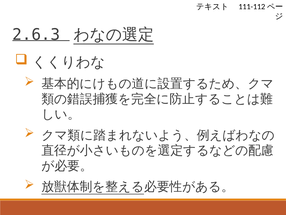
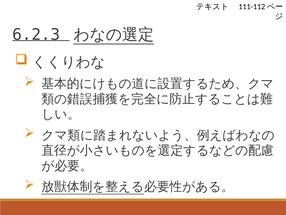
2.6.3: 2.6.3 -> 6.2.3
